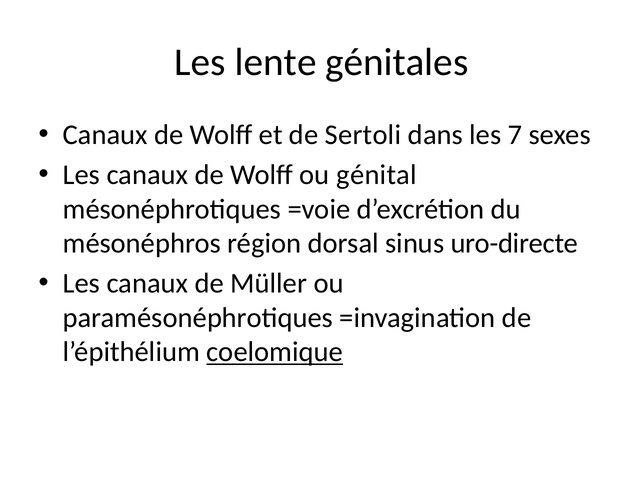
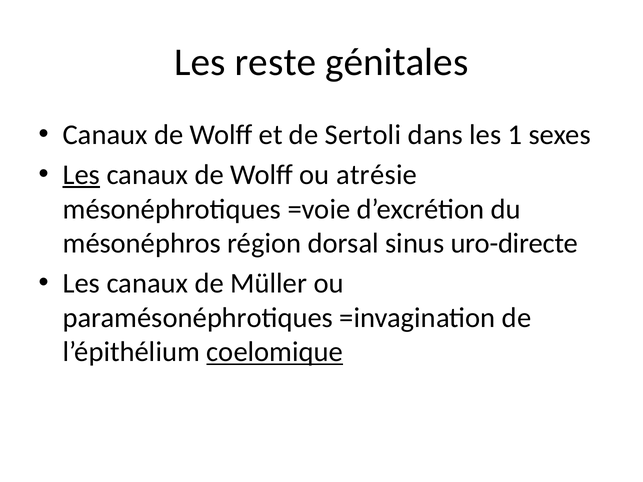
lente: lente -> reste
7: 7 -> 1
Les at (81, 175) underline: none -> present
génital: génital -> atrésie
